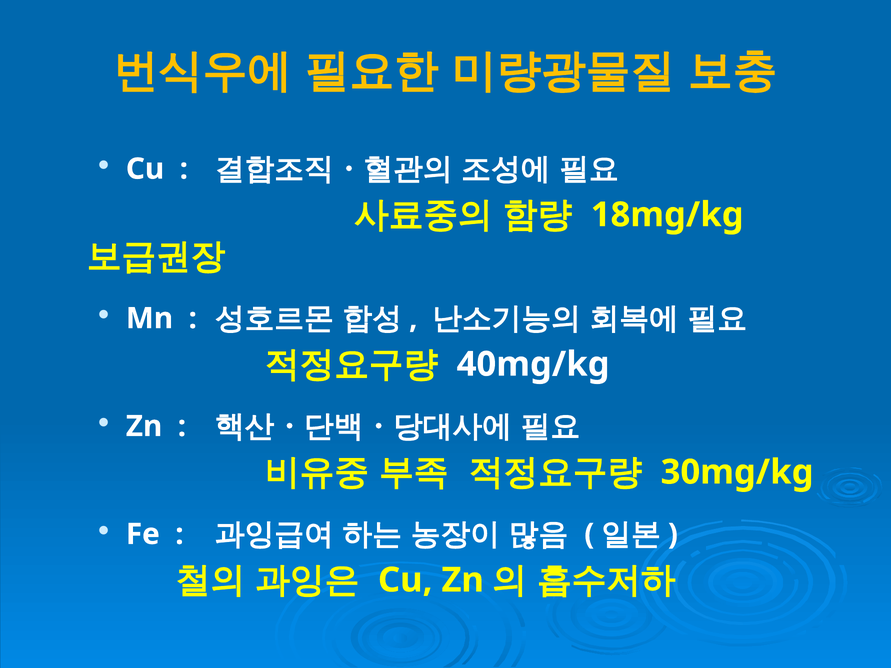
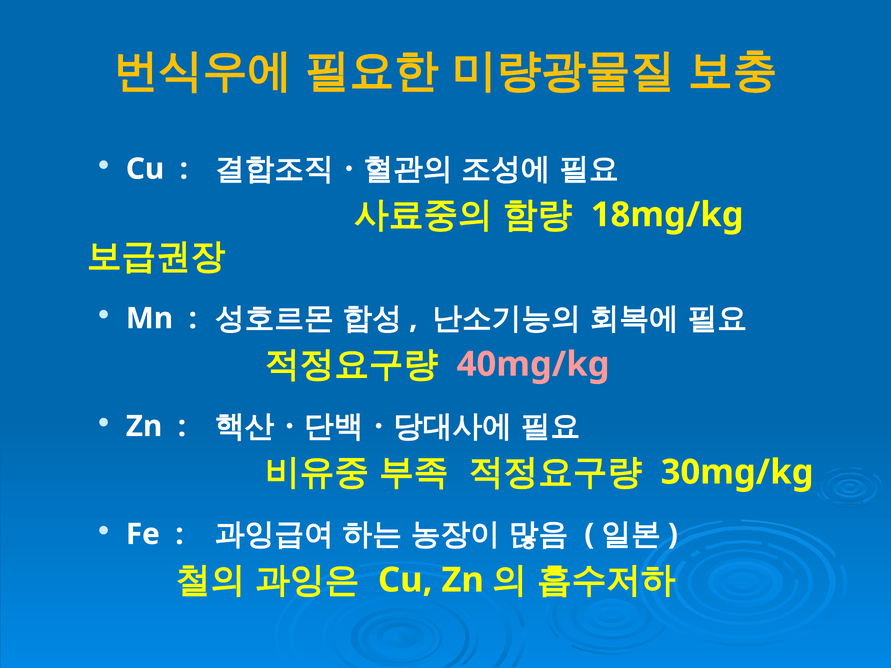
40mg/kg colour: white -> pink
